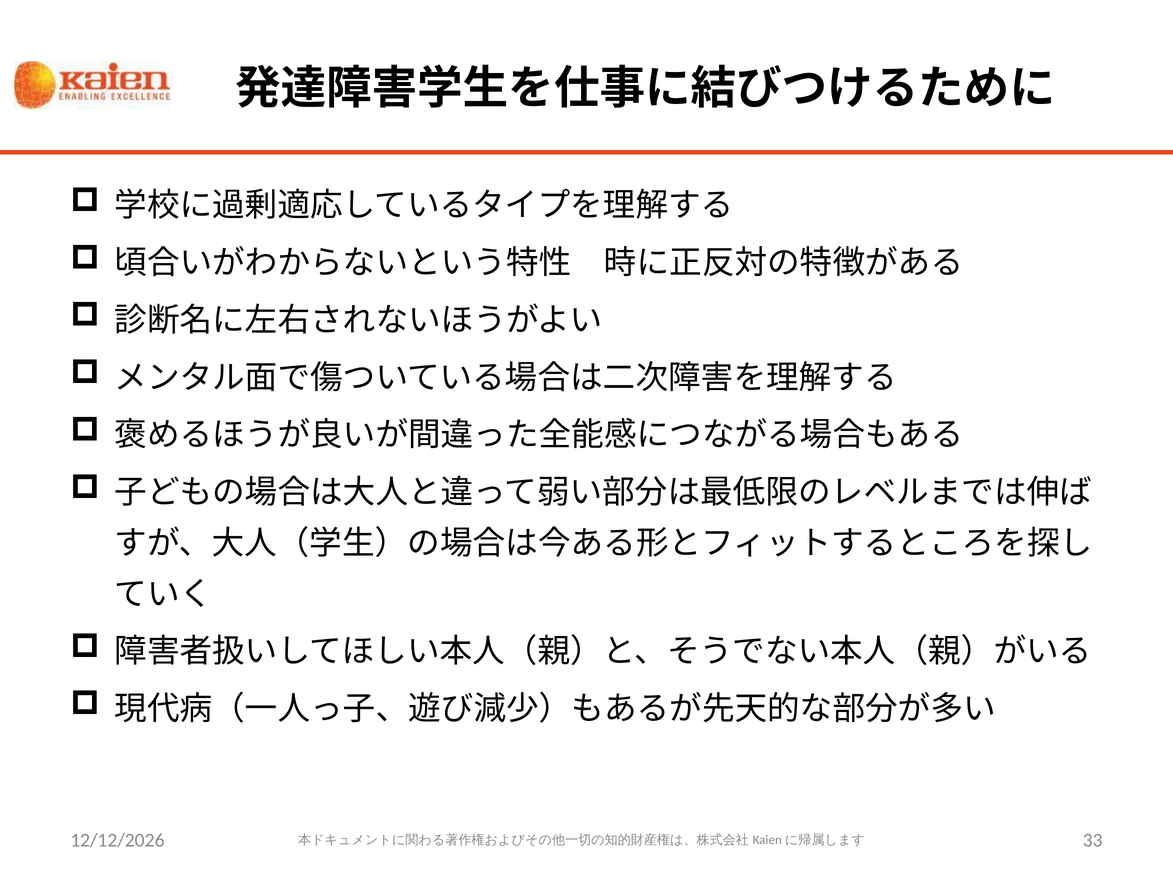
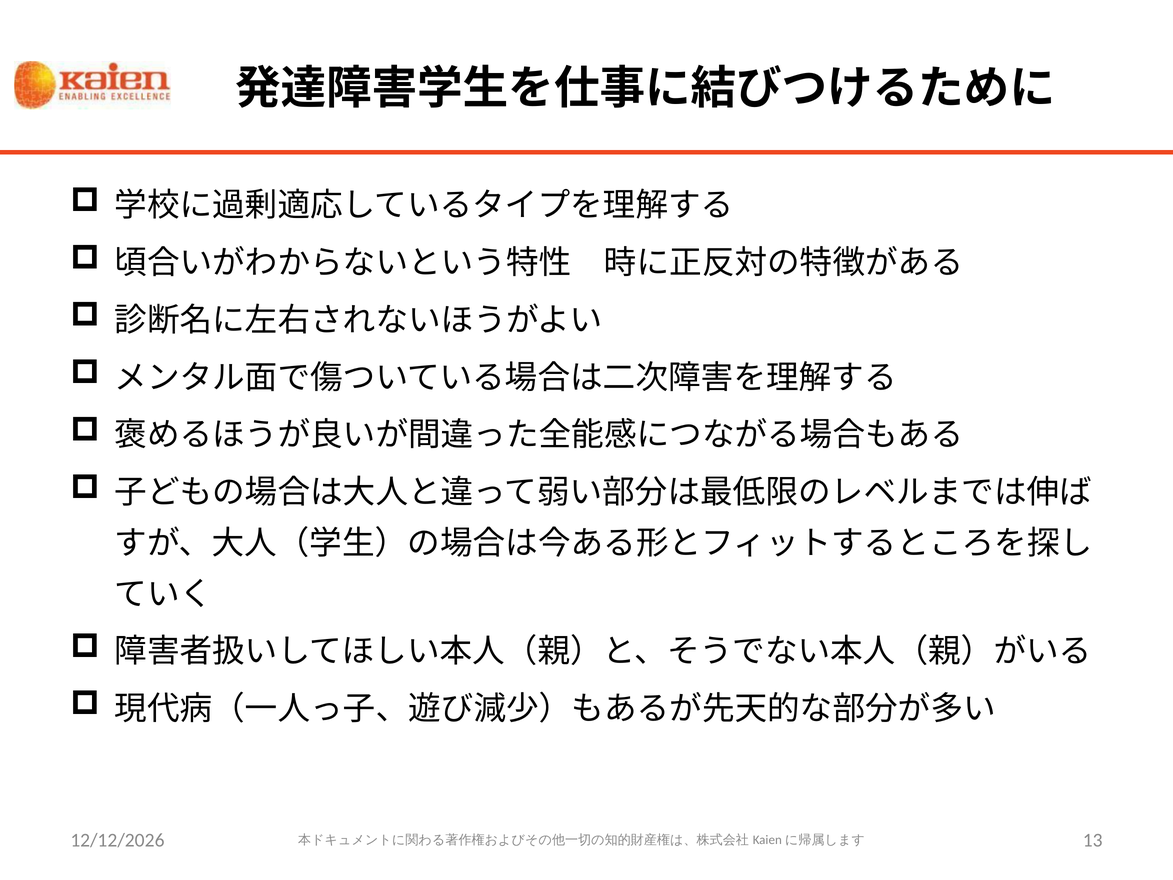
33: 33 -> 13
